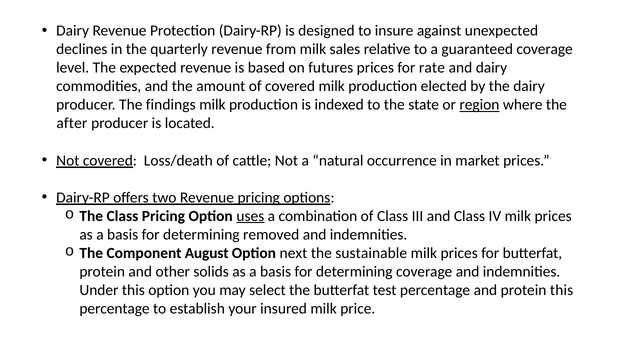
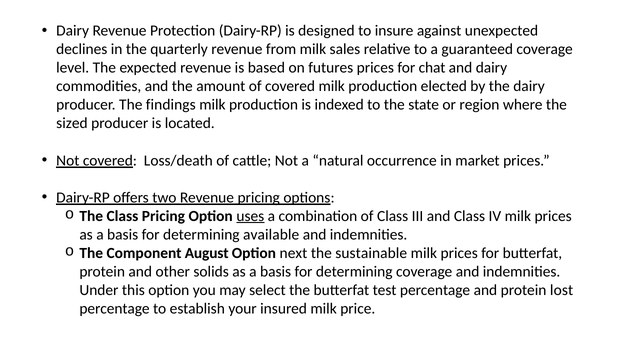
rate: rate -> chat
region underline: present -> none
after: after -> sized
removed: removed -> available
protein this: this -> lost
